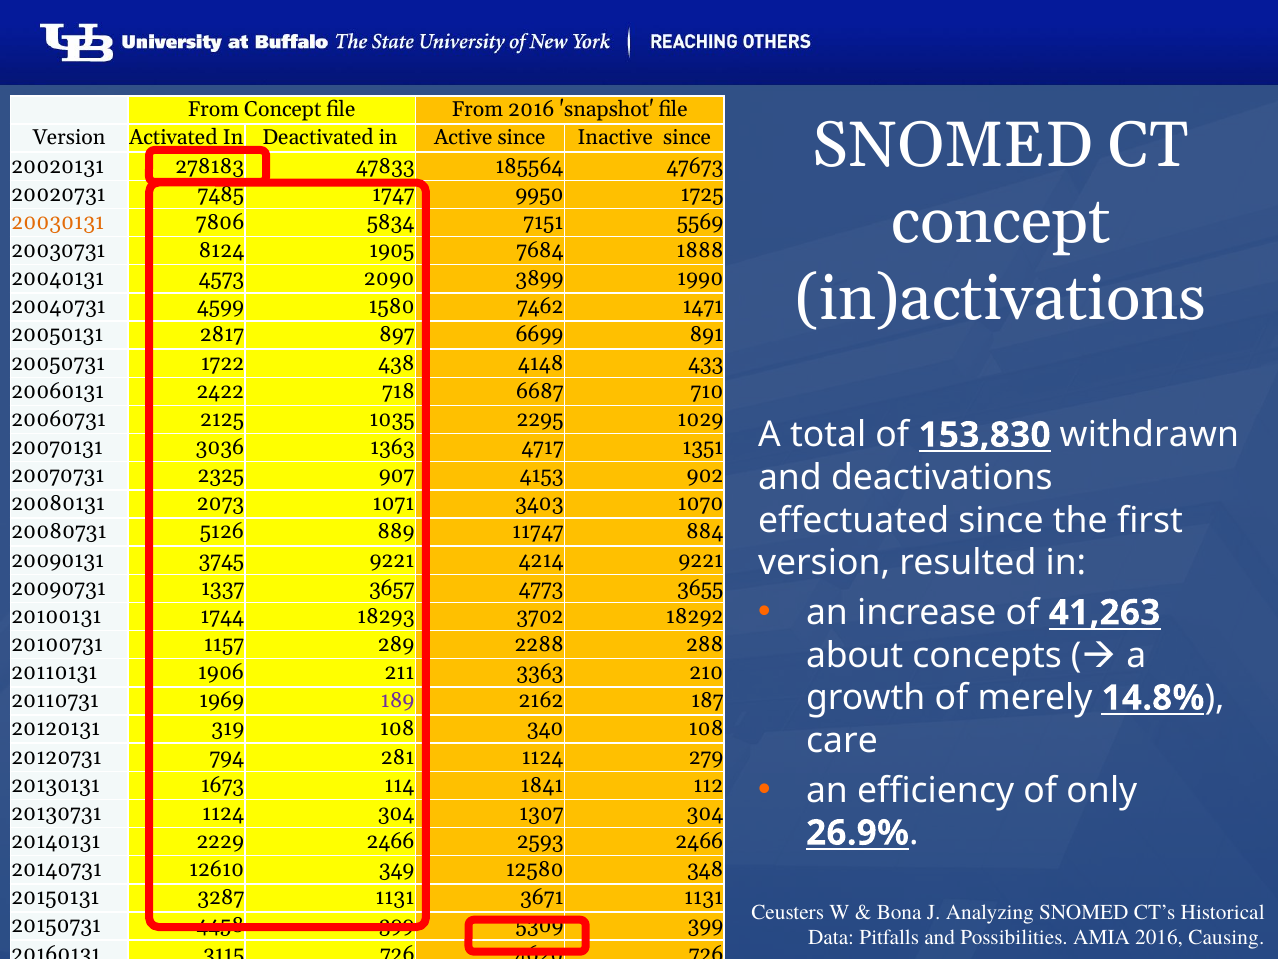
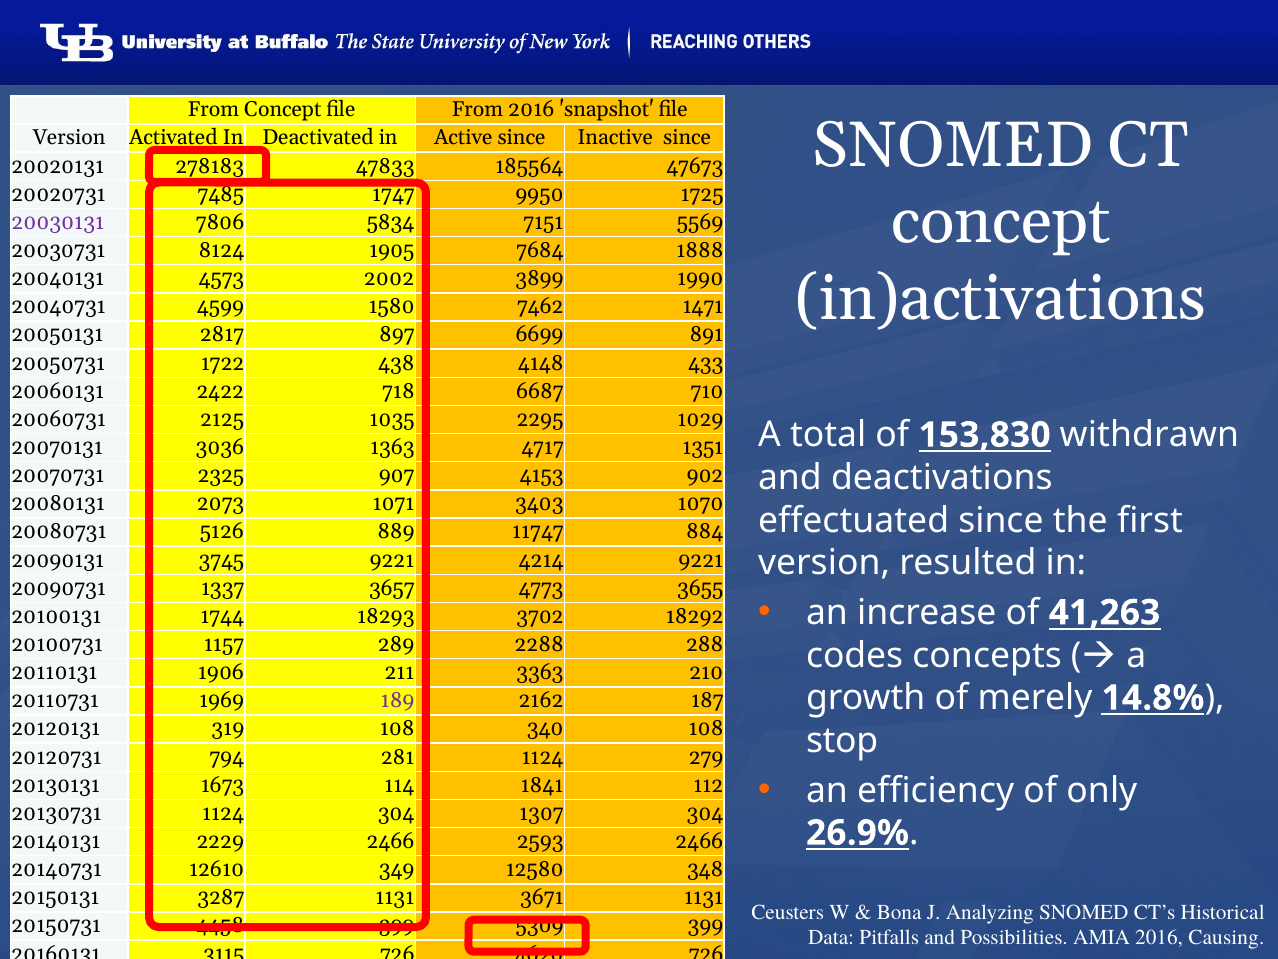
20030131 colour: orange -> purple
2090: 2090 -> 2002
about: about -> codes
care: care -> stop
